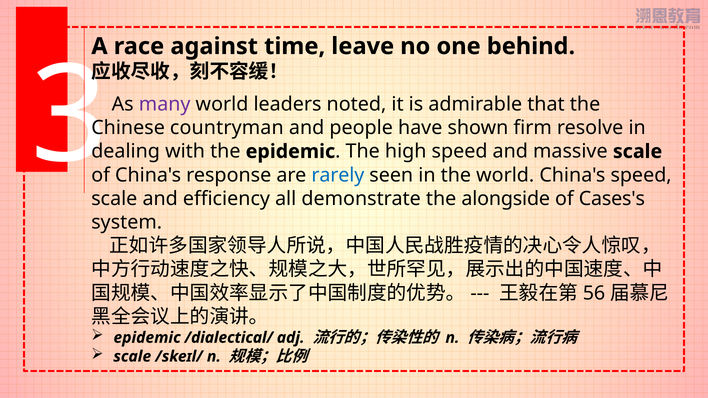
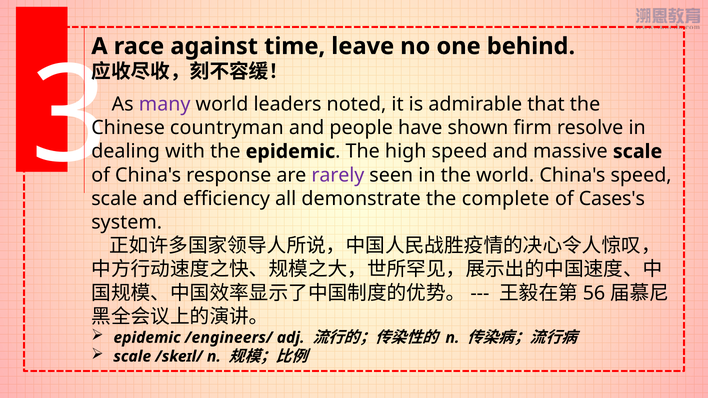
rarely colour: blue -> purple
alongside: alongside -> complete
/dialectical/: /dialectical/ -> /engineers/
